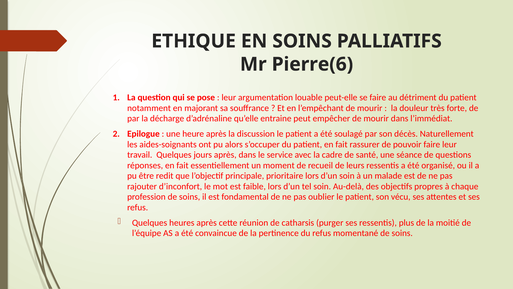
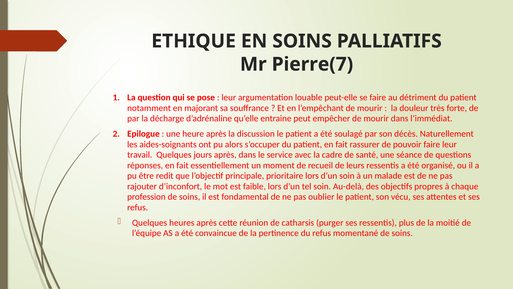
Pierre(6: Pierre(6 -> Pierre(7
